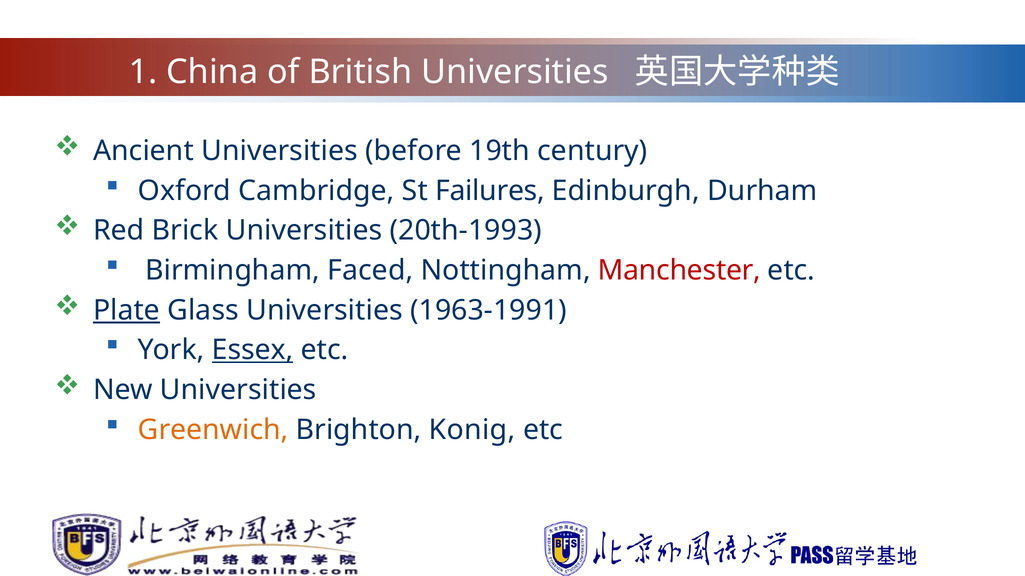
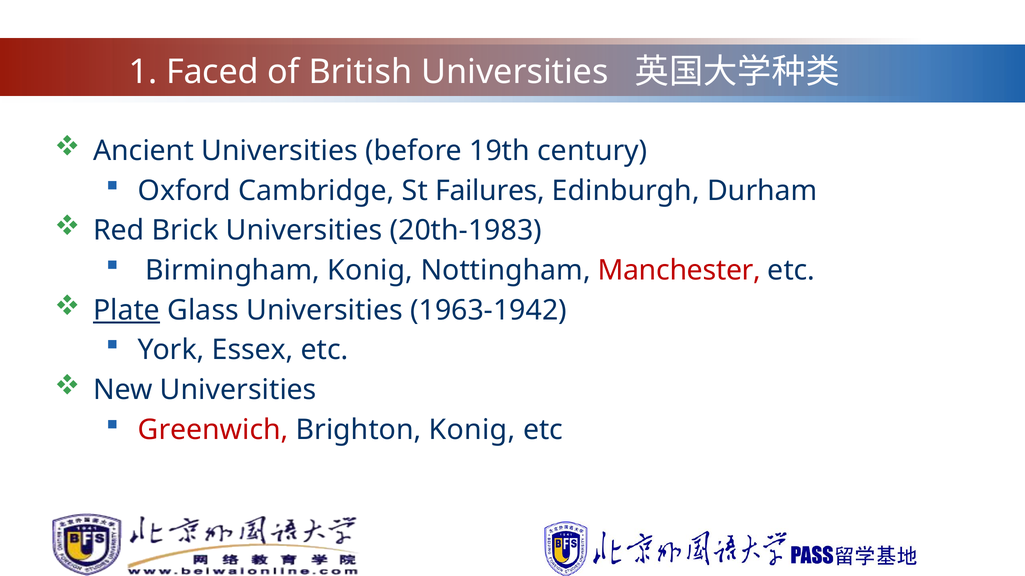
China: China -> Faced
20th-1993: 20th-1993 -> 20th-1983
Birmingham Faced: Faced -> Konig
1963-1991: 1963-1991 -> 1963-1942
Essex underline: present -> none
Greenwich colour: orange -> red
